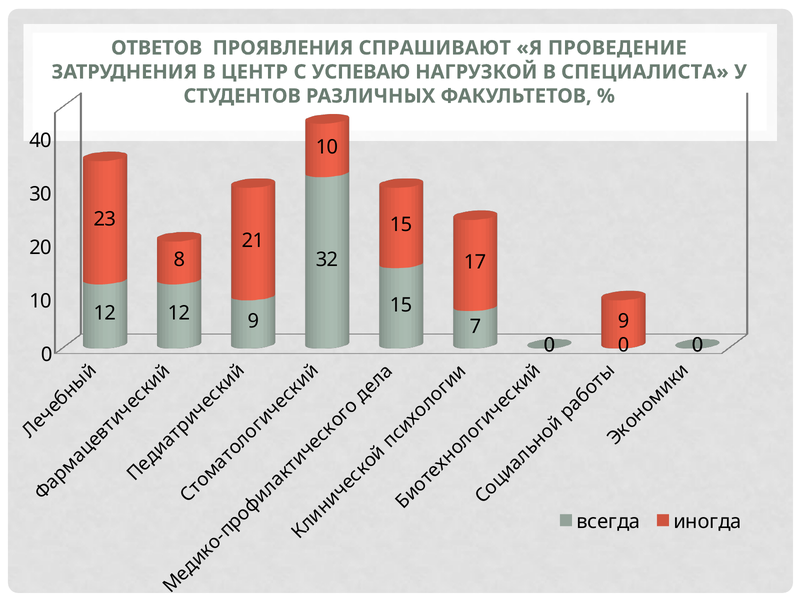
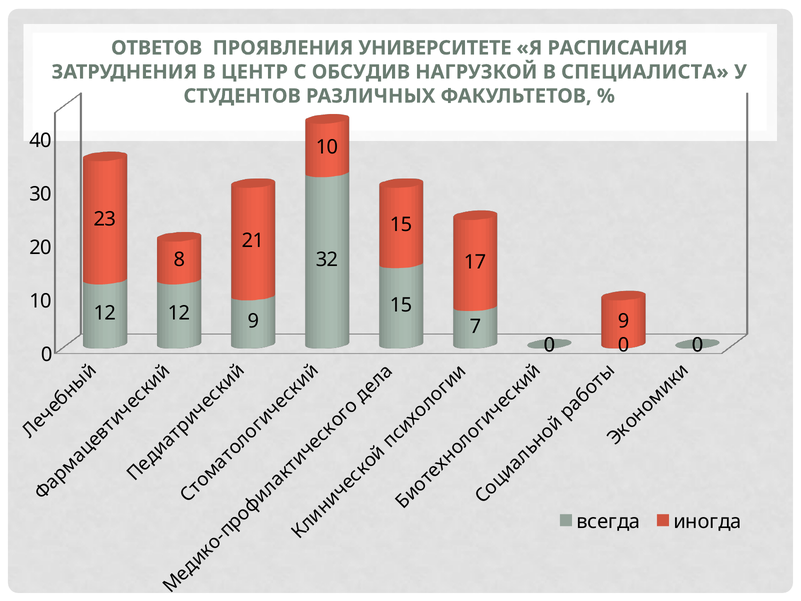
СПРАШИВАЮТ: СПРАШИВАЮТ -> УНИВЕРСИТЕТЕ
ПРОВЕДЕНИЕ: ПРОВЕДЕНИЕ -> РАСПИСАНИЯ
УСПЕВАЮ: УСПЕВАЮ -> ОБСУДИВ
